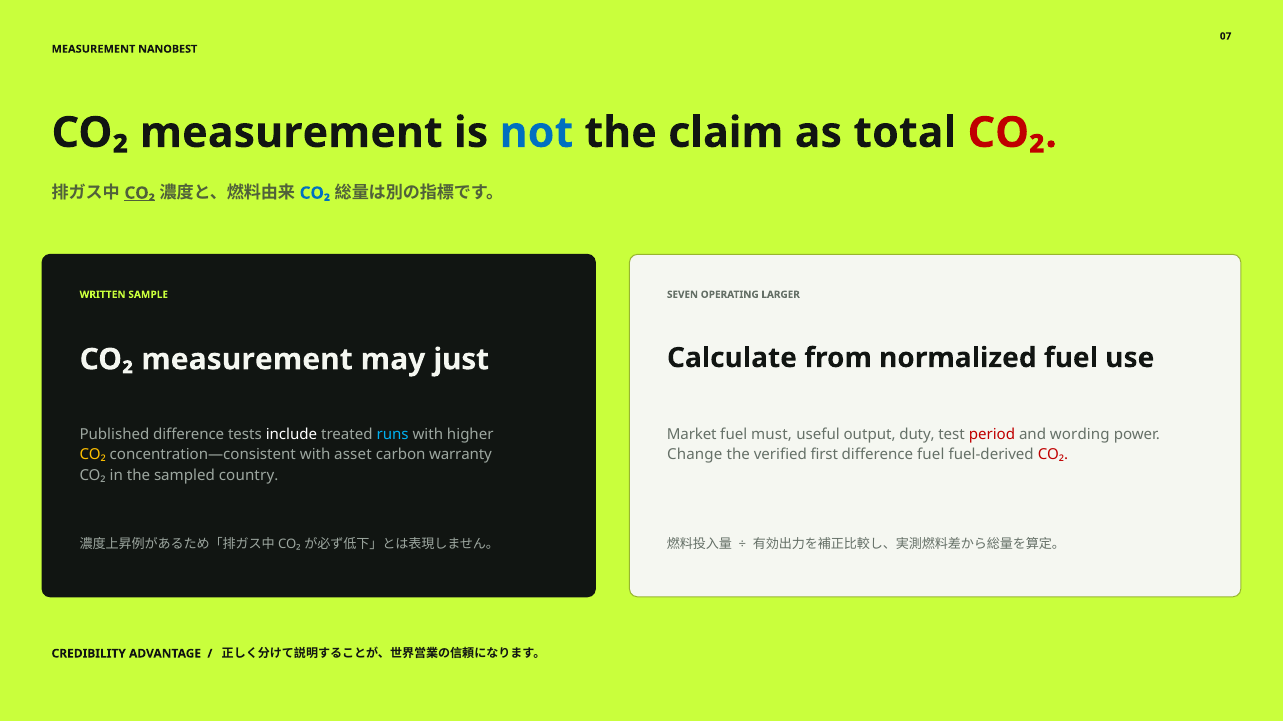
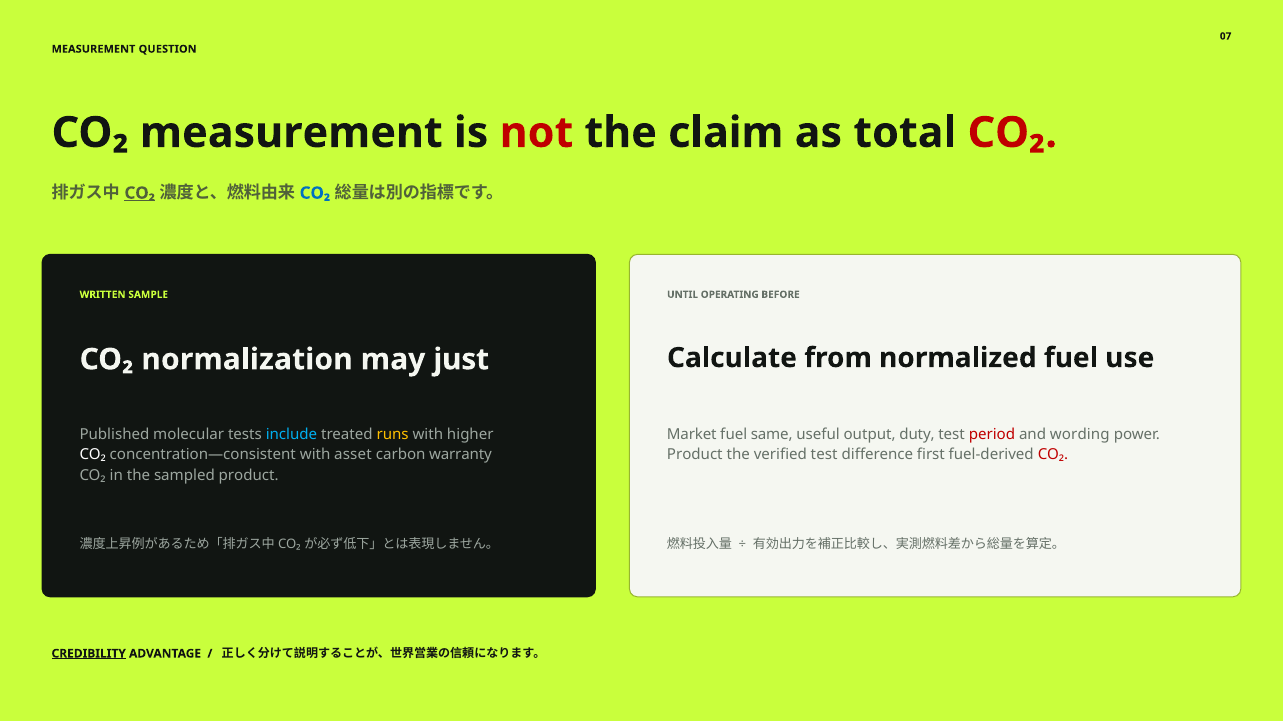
NANOBEST: NANOBEST -> QUESTION
not colour: blue -> red
SEVEN: SEVEN -> UNTIL
LARGER: LARGER -> BEFORE
measurement at (247, 360): measurement -> normalization
Published difference: difference -> molecular
include colour: white -> light blue
runs colour: light blue -> yellow
must: must -> same
CO₂ at (93, 455) colour: yellow -> white
Change at (695, 455): Change -> Product
verified first: first -> test
difference fuel: fuel -> first
sampled country: country -> product
CREDIBILITY underline: none -> present
